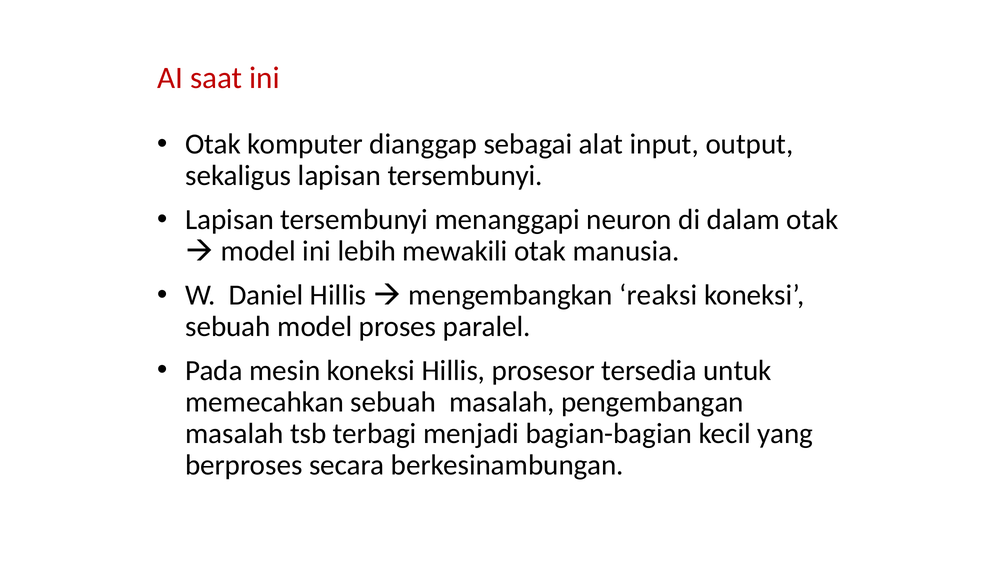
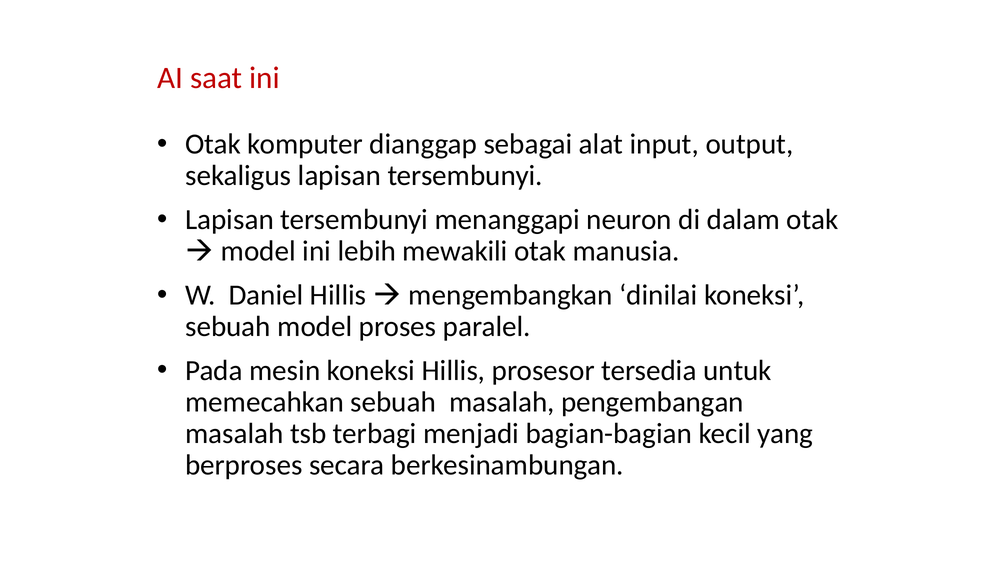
reaksi: reaksi -> dinilai
